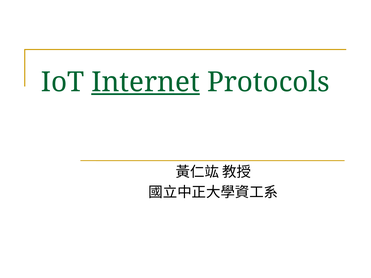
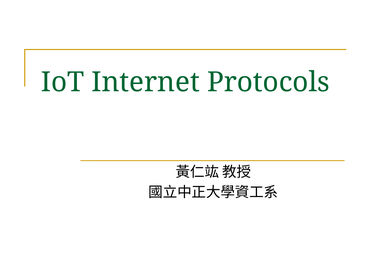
Internet underline: present -> none
